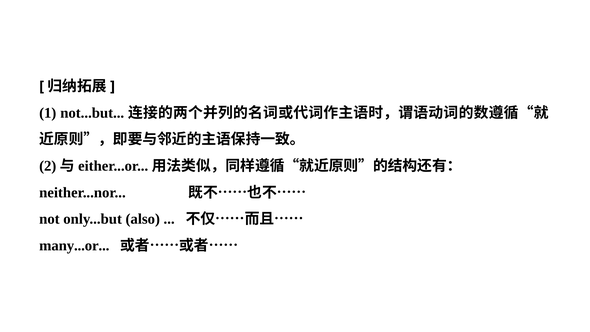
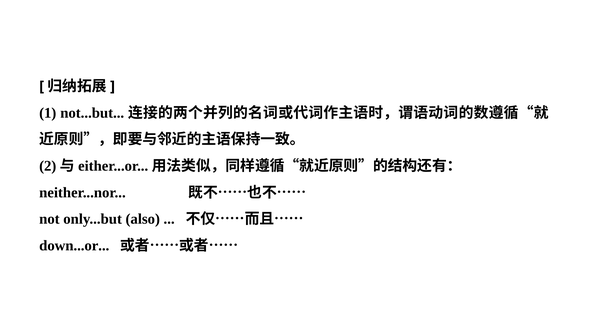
many...or: many...or -> down...or
